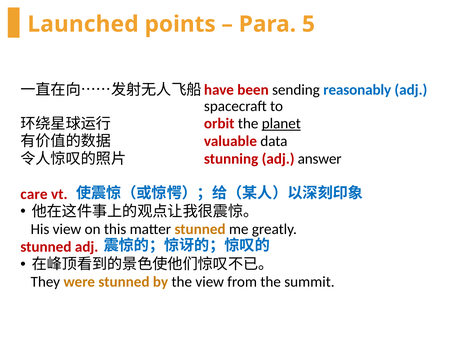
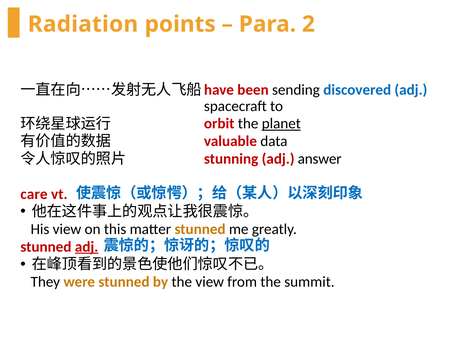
Launched: Launched -> Radiation
5: 5 -> 2
reasonably: reasonably -> discovered
adj at (87, 247) underline: none -> present
